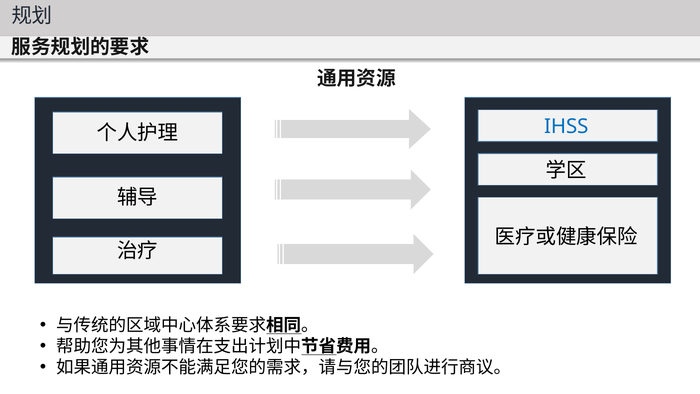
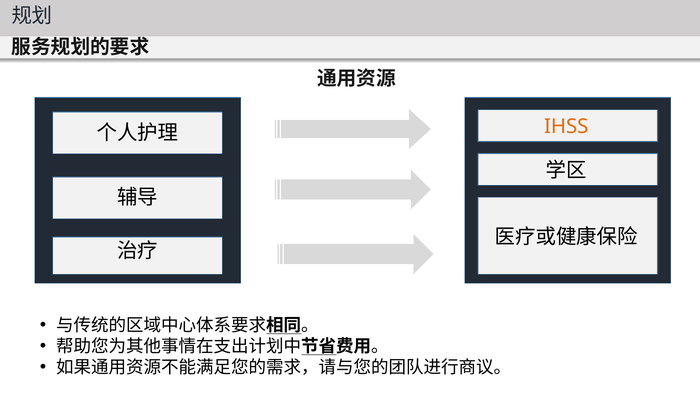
IHSS colour: blue -> orange
